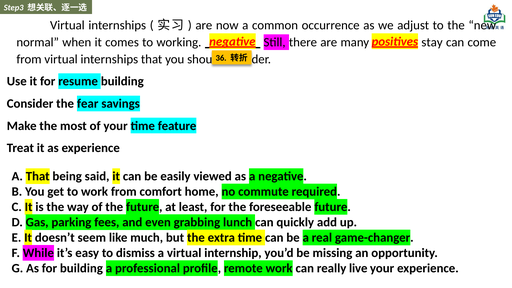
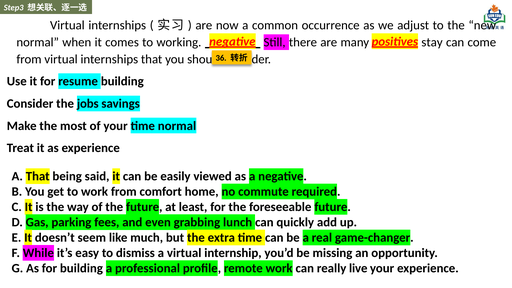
fear: fear -> jobs
time feature: feature -> normal
